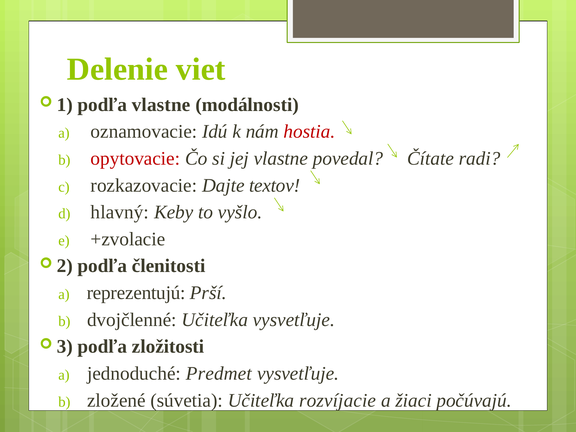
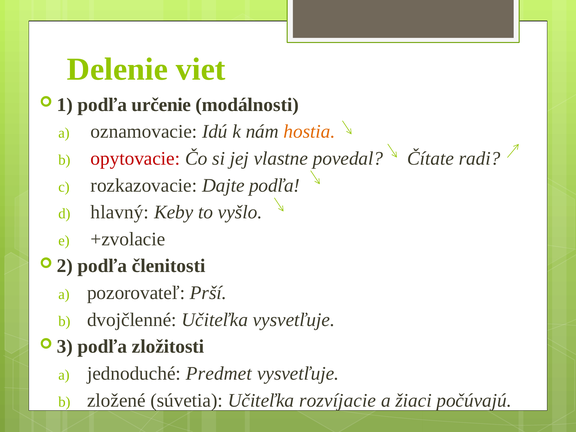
podľa vlastne: vlastne -> určenie
hostia colour: red -> orange
Dajte textov: textov -> podľa
reprezentujú: reprezentujú -> pozorovateľ
